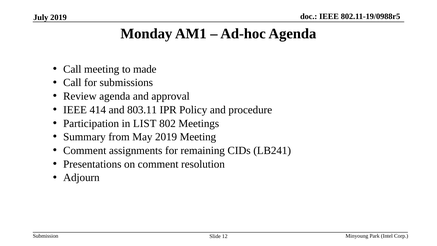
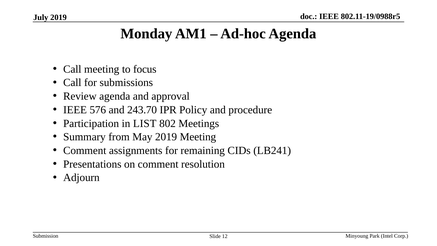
made: made -> focus
414: 414 -> 576
803.11: 803.11 -> 243.70
